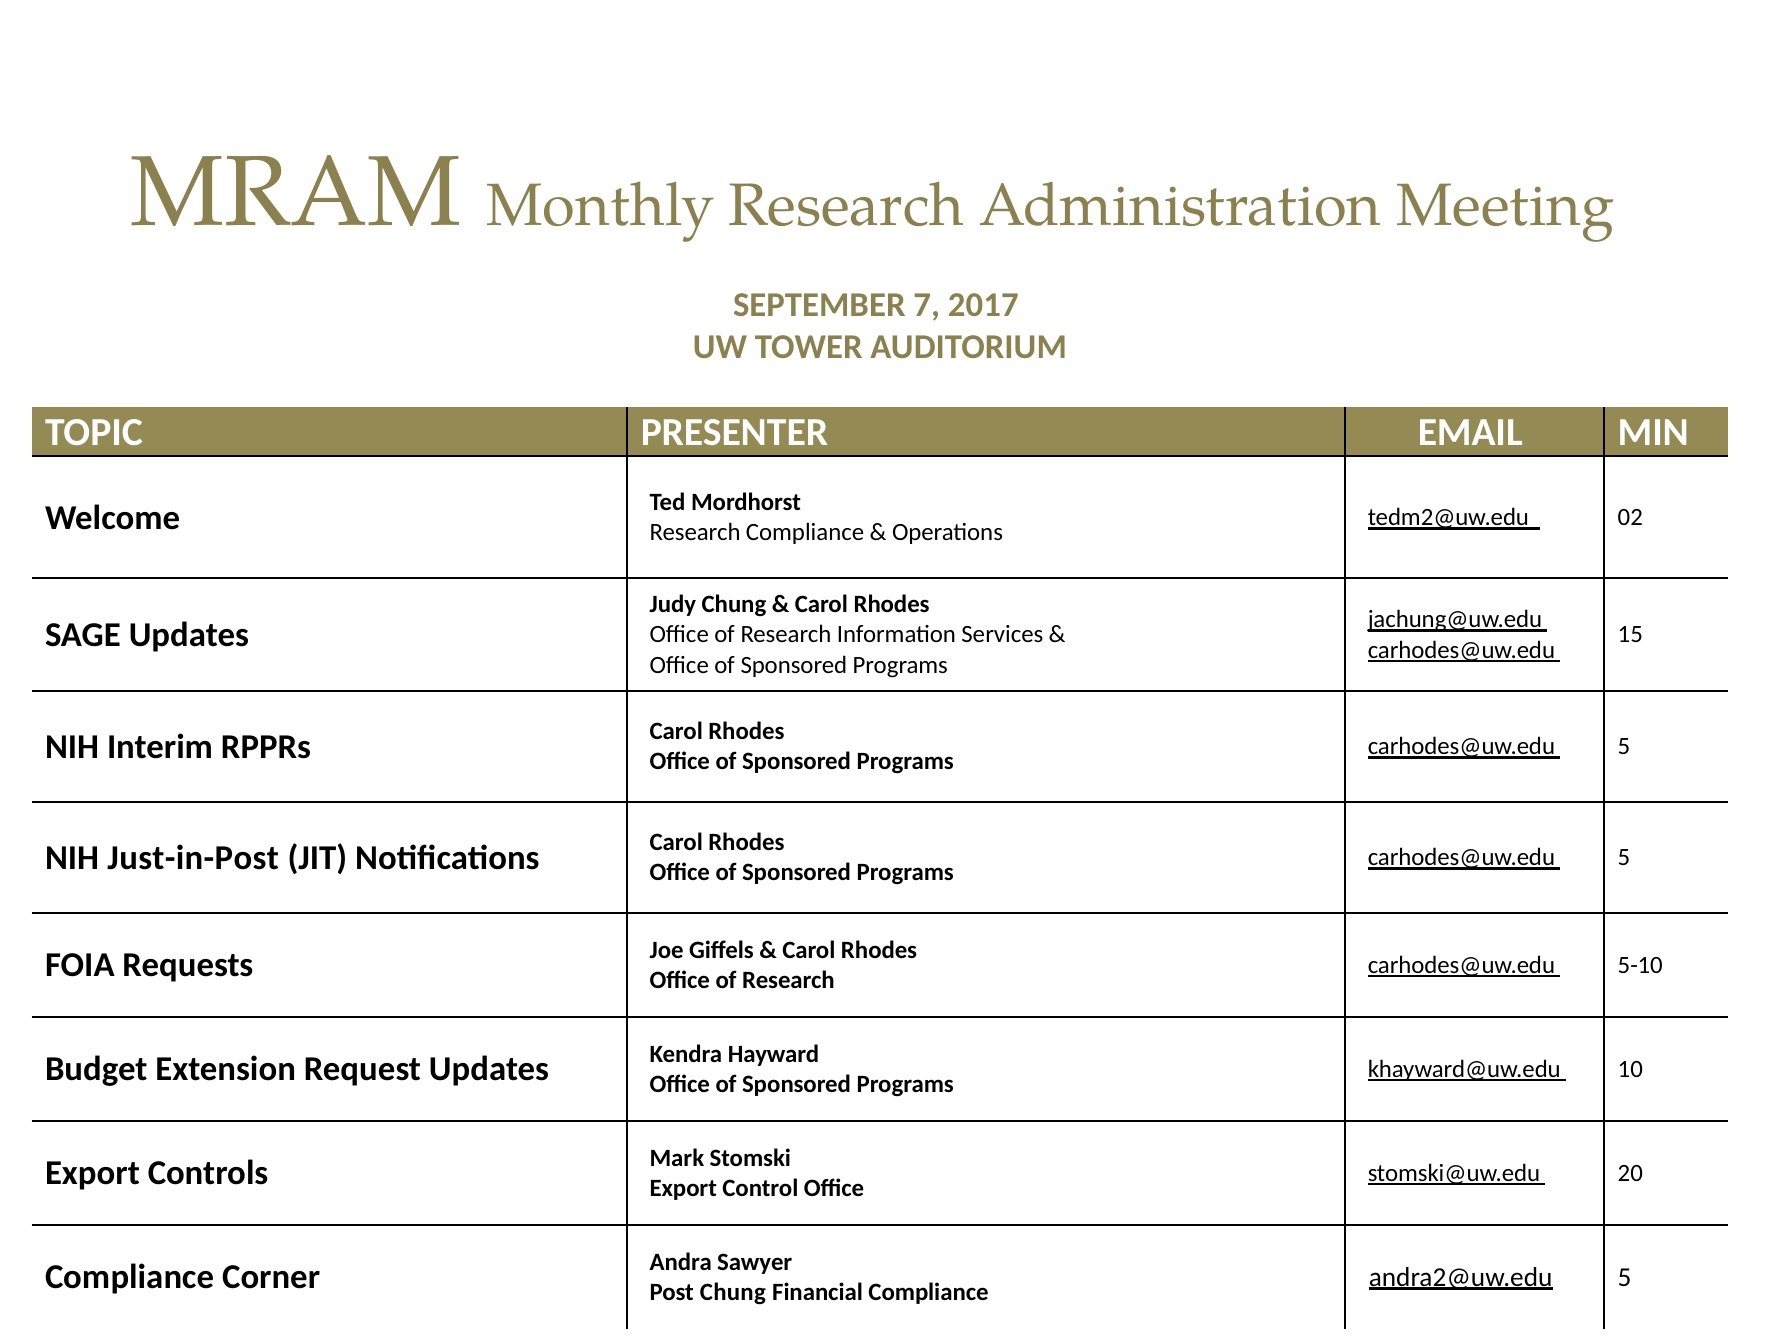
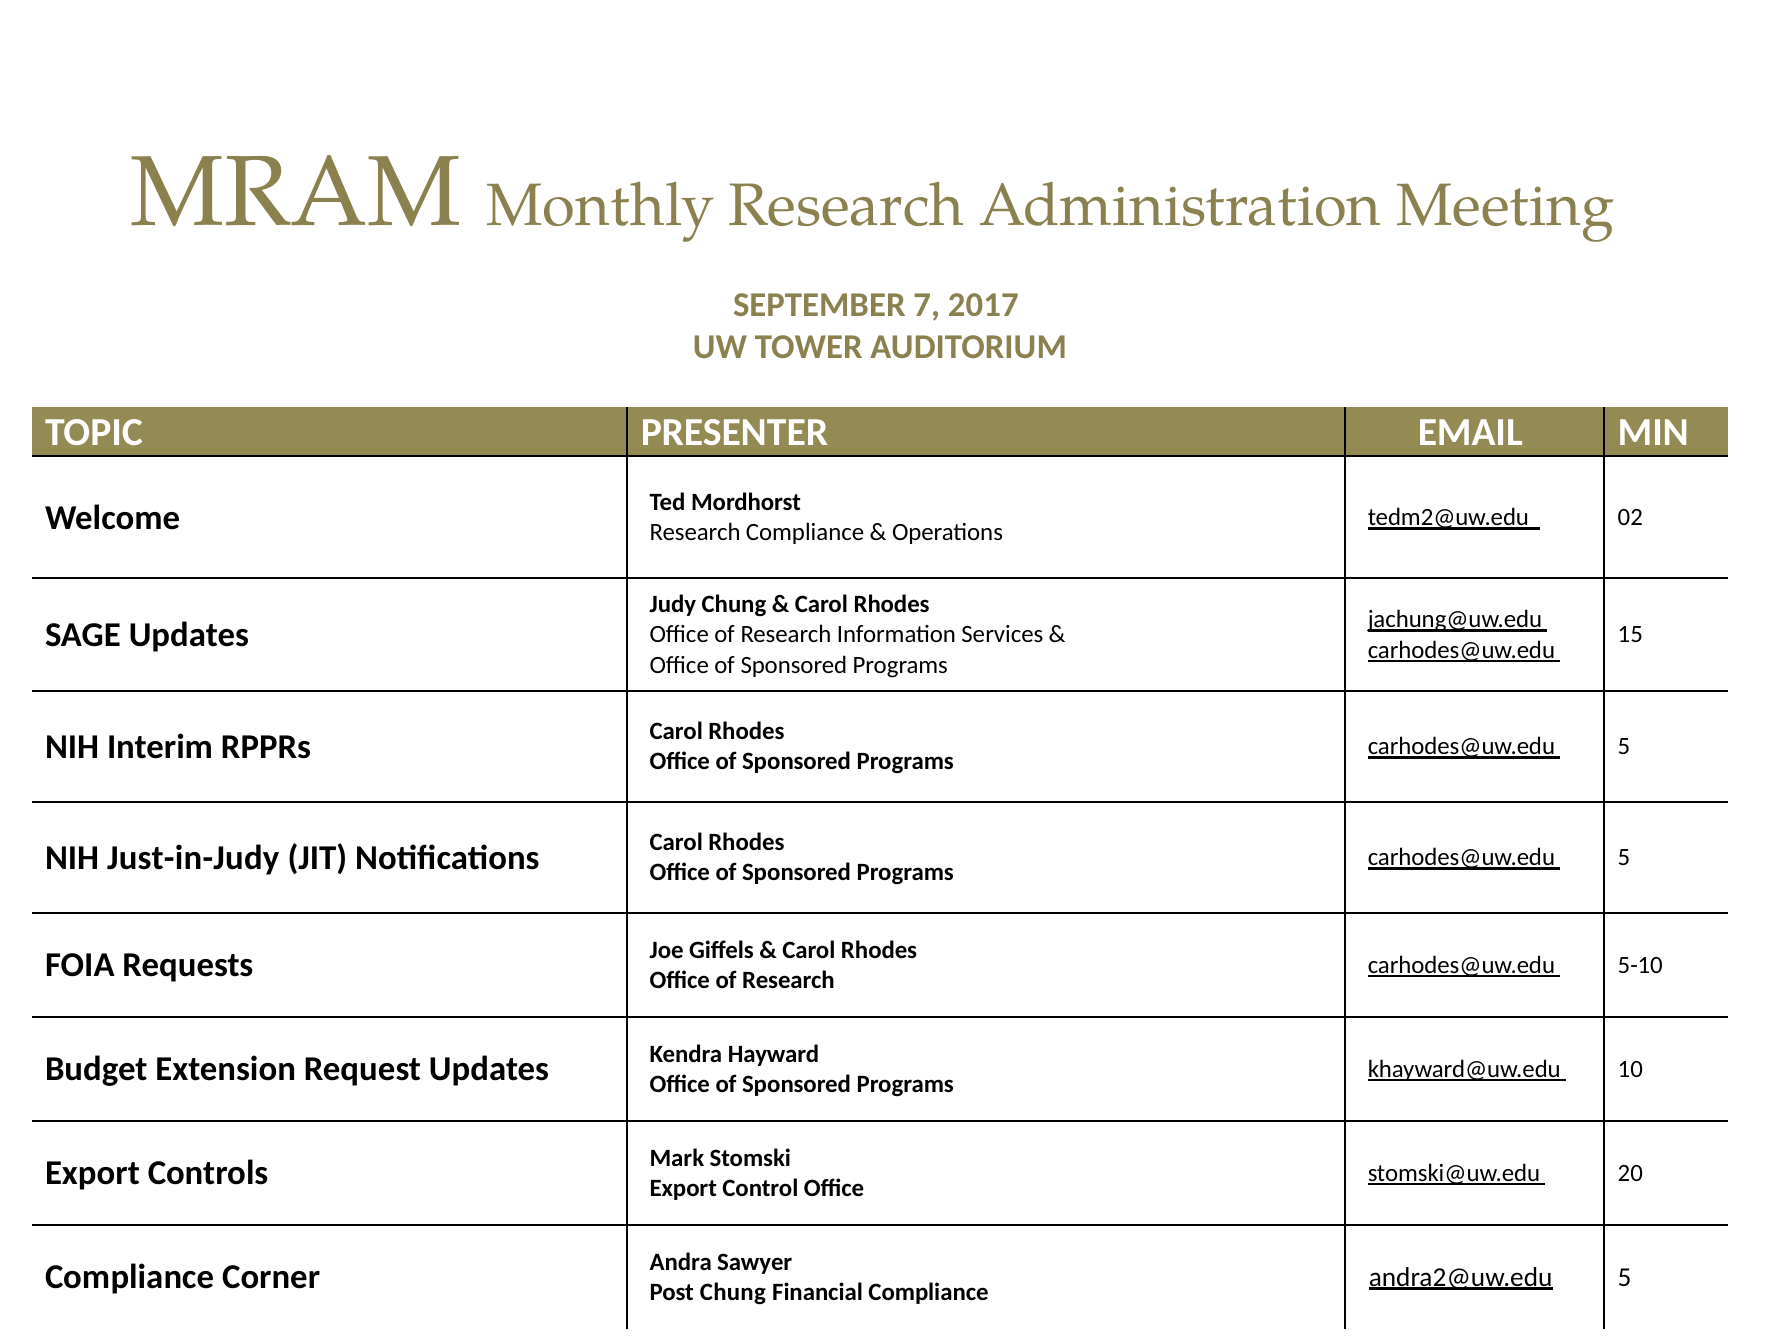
Just-in-Post: Just-in-Post -> Just-in-Judy
